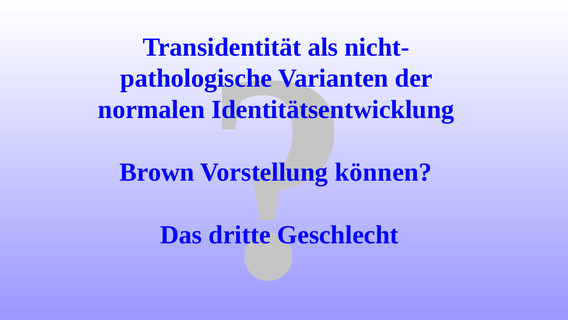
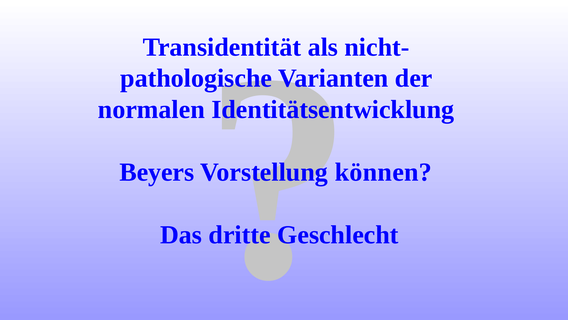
Brown: Brown -> Beyers
